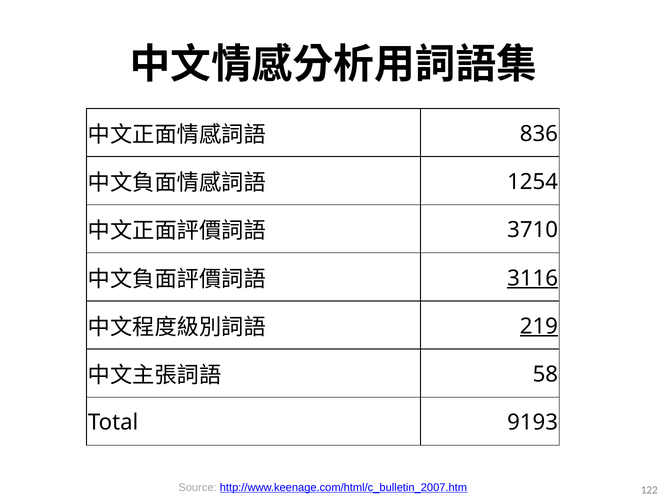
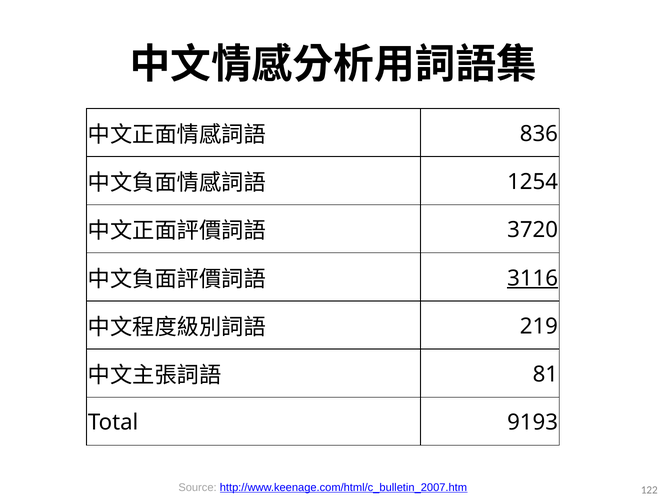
3710: 3710 -> 3720
219 underline: present -> none
58: 58 -> 81
